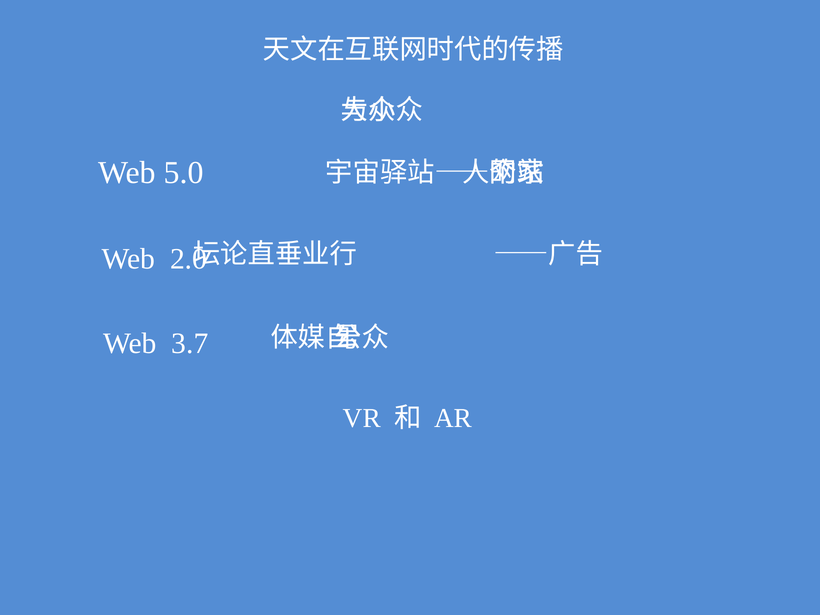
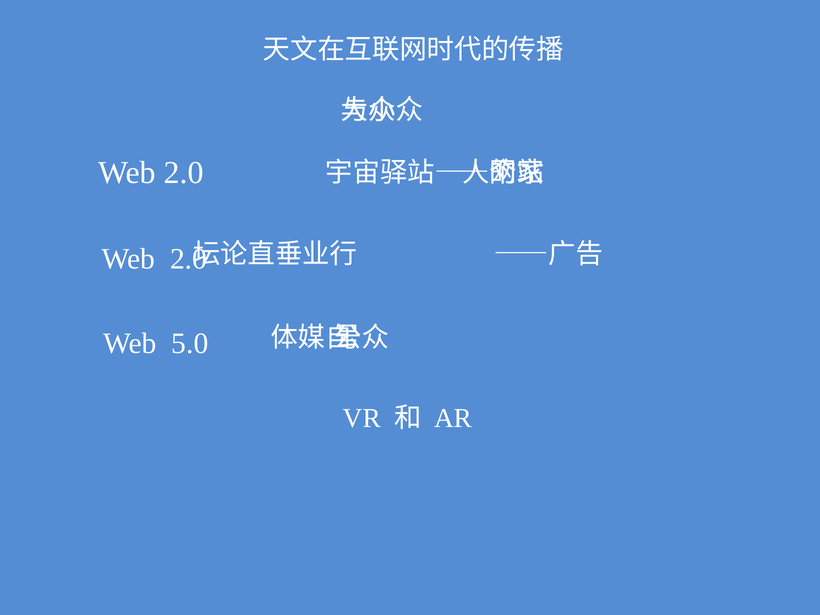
5.0 at (184, 173): 5.0 -> 2.0
3.7: 3.7 -> 5.0
